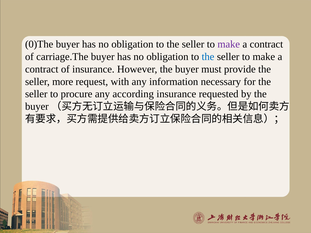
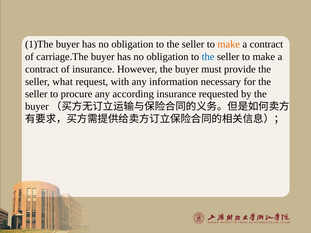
0)The: 0)The -> 1)The
make at (229, 44) colour: purple -> orange
more: more -> what
